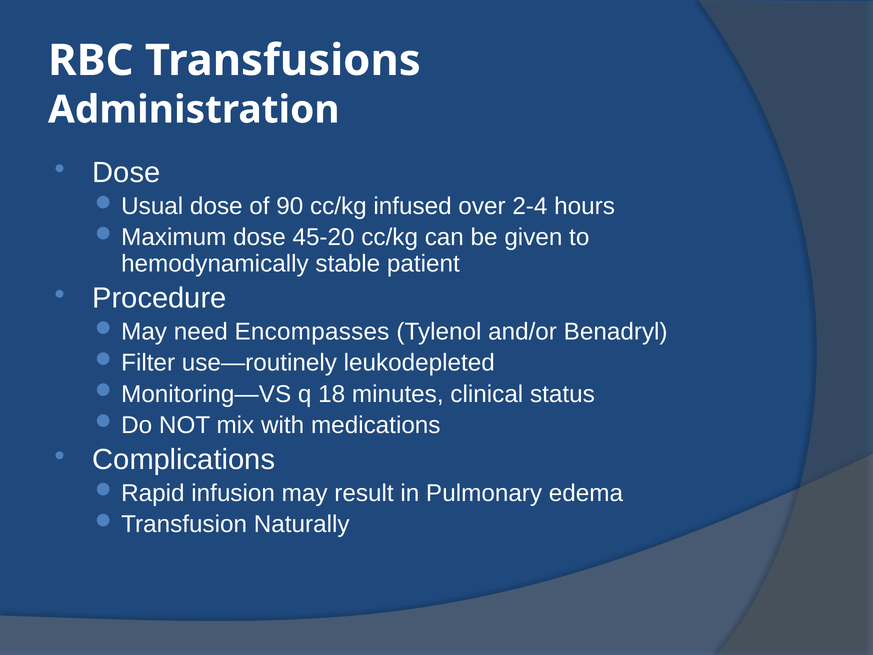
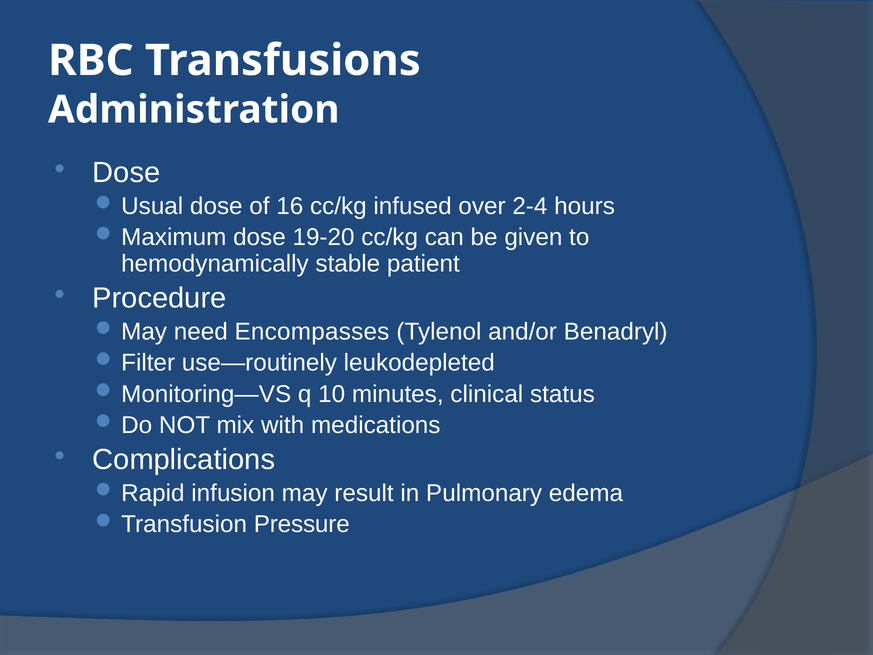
90: 90 -> 16
45-20: 45-20 -> 19-20
18: 18 -> 10
Naturally: Naturally -> Pressure
